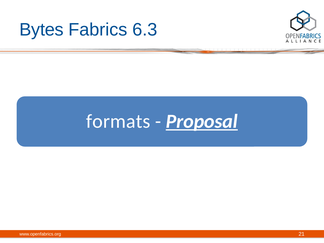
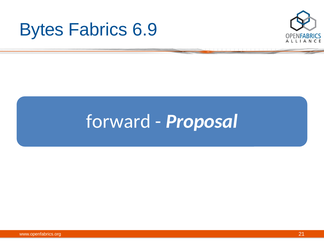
6.3: 6.3 -> 6.9
formats: formats -> forward
Proposal underline: present -> none
